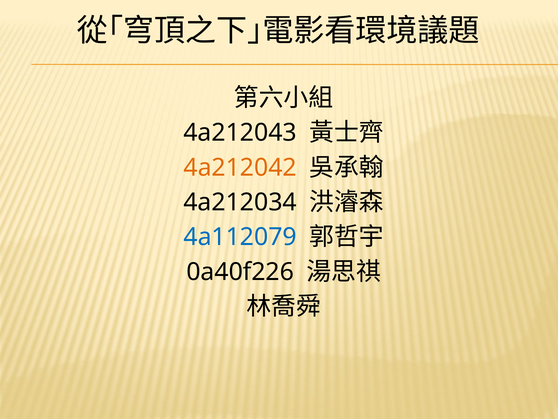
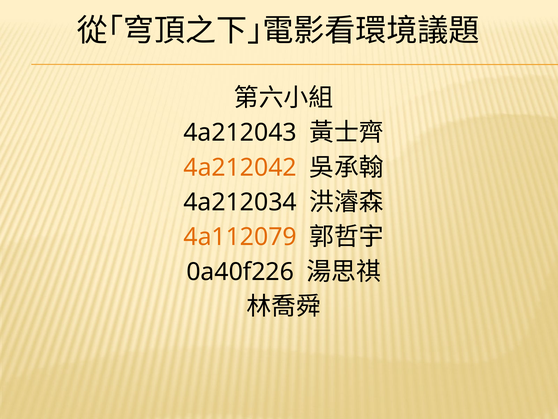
4a112079 colour: blue -> orange
